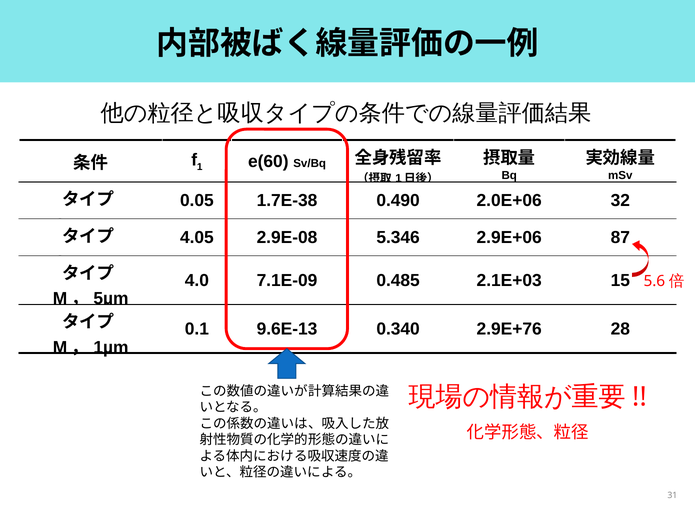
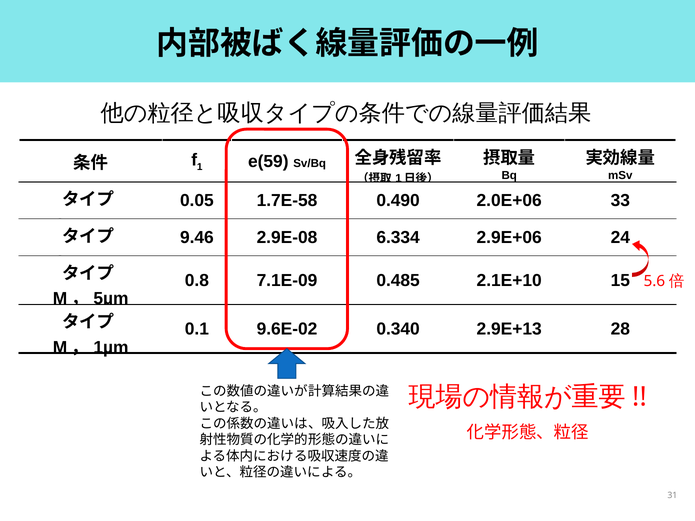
e(60: e(60 -> e(59
1.7E-38: 1.7E-38 -> 1.7E-58
32: 32 -> 33
4.05: 4.05 -> 9.46
5.346: 5.346 -> 6.334
87: 87 -> 24
4.0: 4.0 -> 0.8
2.1E+03: 2.1E+03 -> 2.1E+10
9.6E-13: 9.6E-13 -> 9.6E-02
2.9E+76: 2.9E+76 -> 2.9E+13
